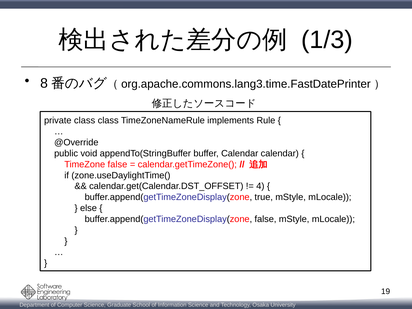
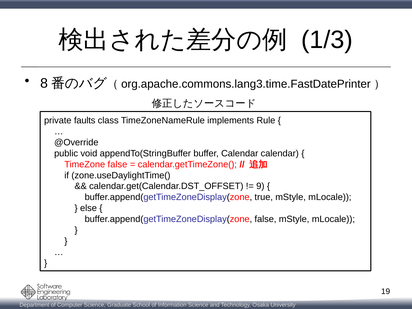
private class: class -> faults
4: 4 -> 9
